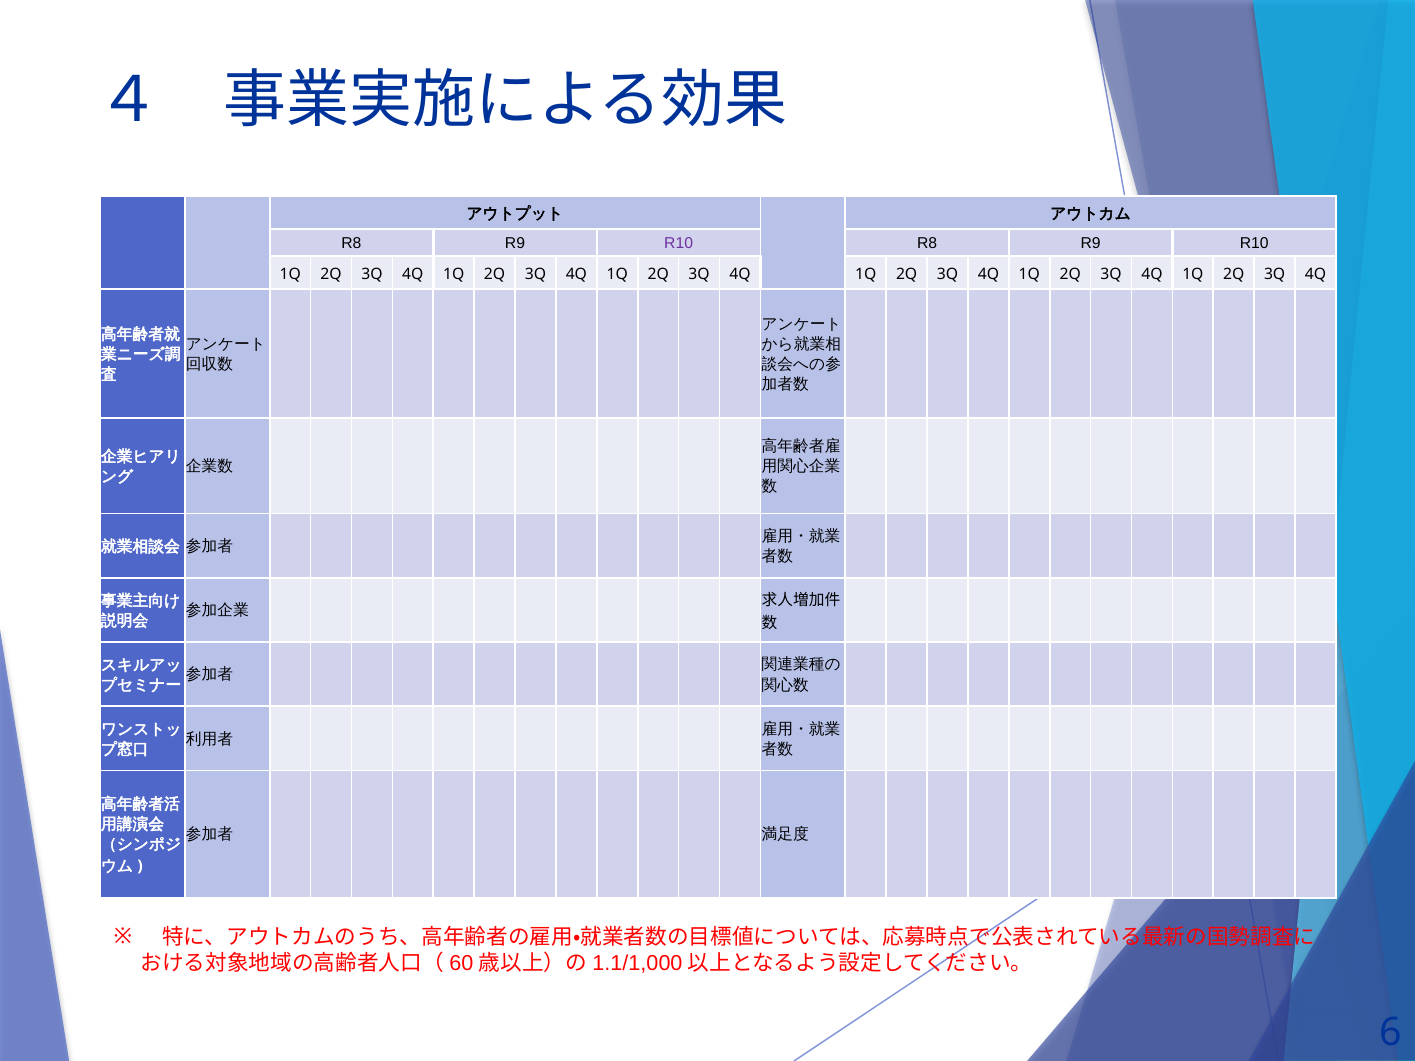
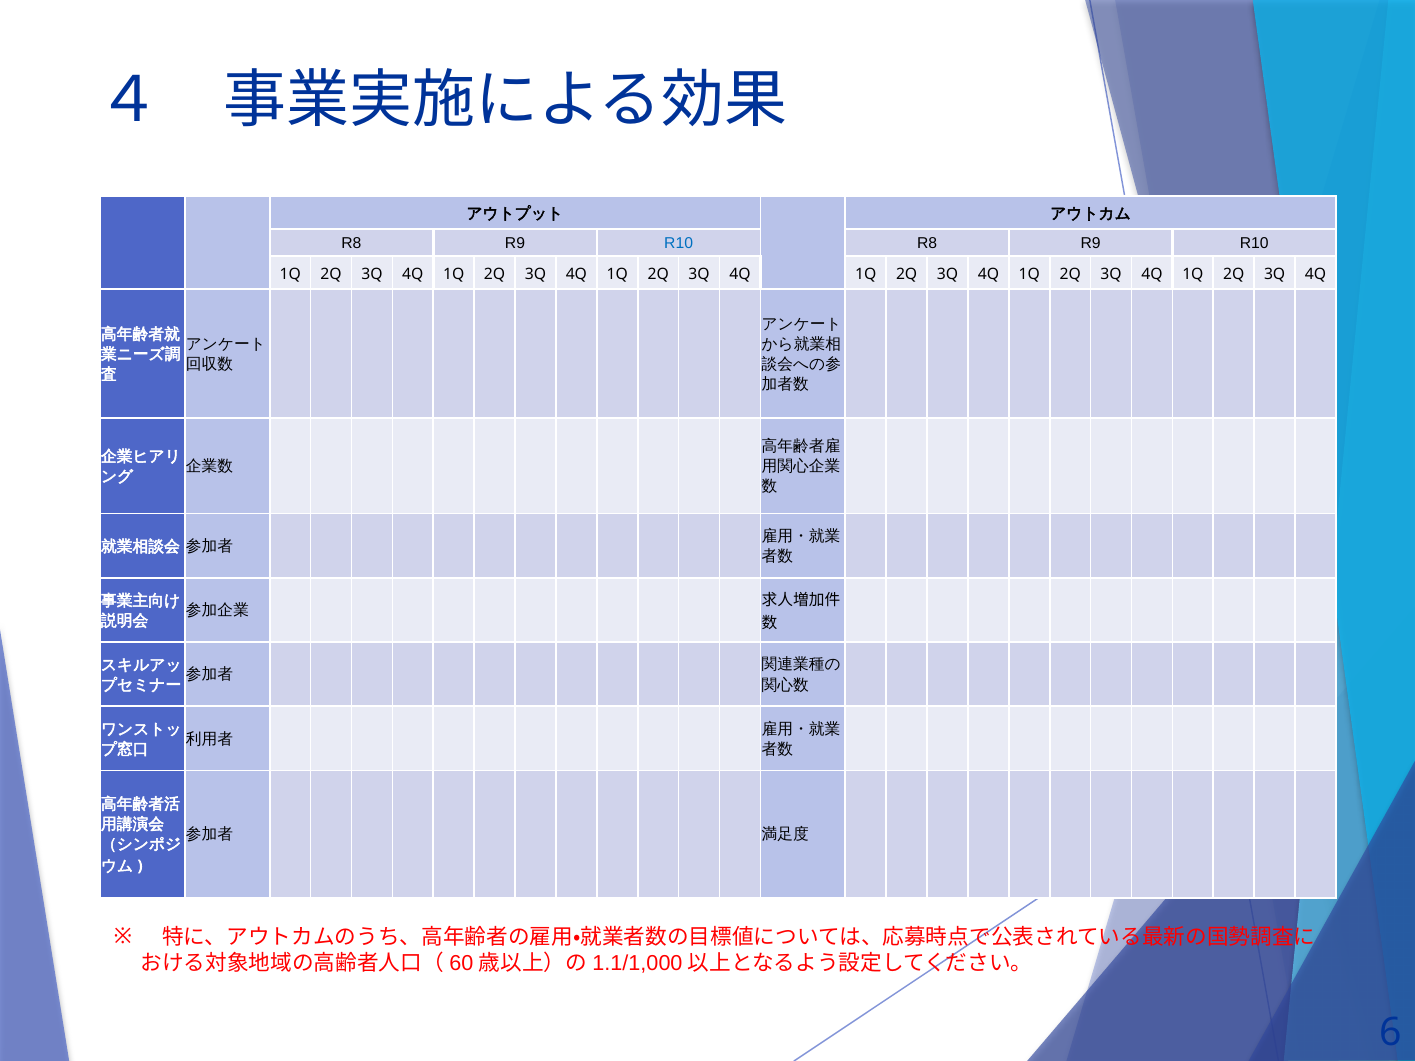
R10 at (679, 244) colour: purple -> blue
